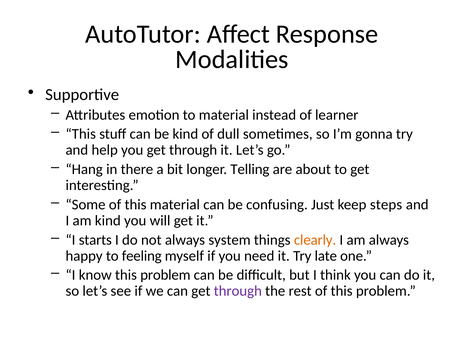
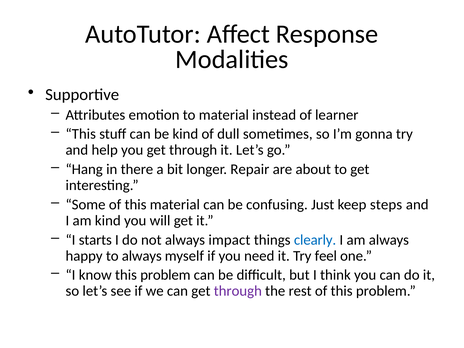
Telling: Telling -> Repair
system: system -> impact
clearly colour: orange -> blue
to feeling: feeling -> always
late: late -> feel
